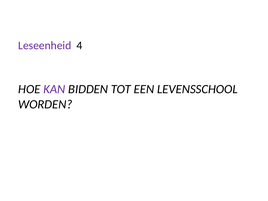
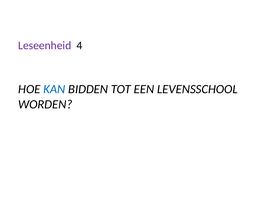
KAN colour: purple -> blue
